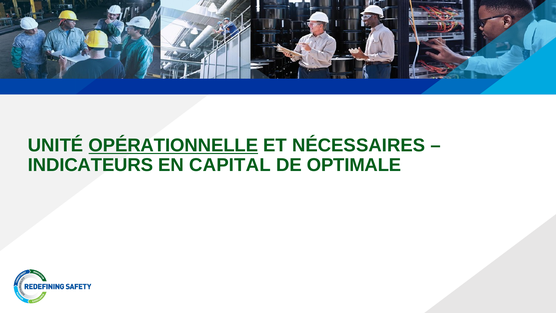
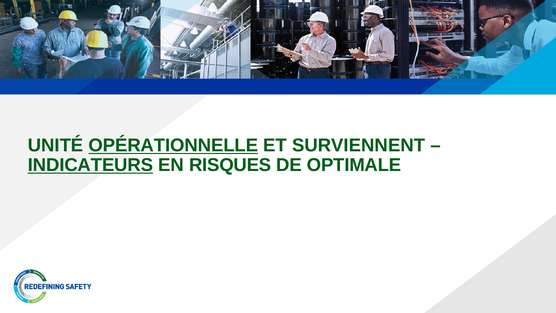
NÉCESSAIRES: NÉCESSAIRES -> SURVIENNENT
INDICATEURS underline: none -> present
CAPITAL: CAPITAL -> RISQUES
